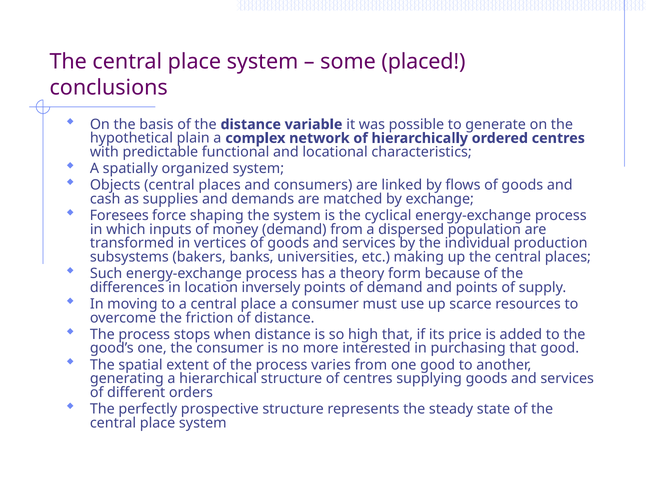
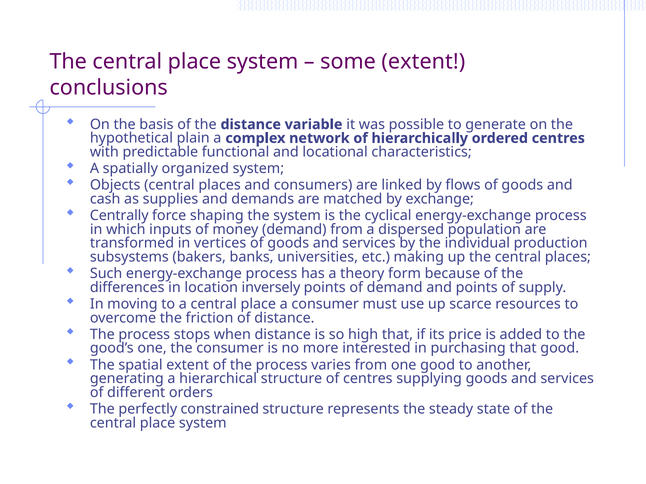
some placed: placed -> extent
Foresees: Foresees -> Centrally
prospective: prospective -> constrained
